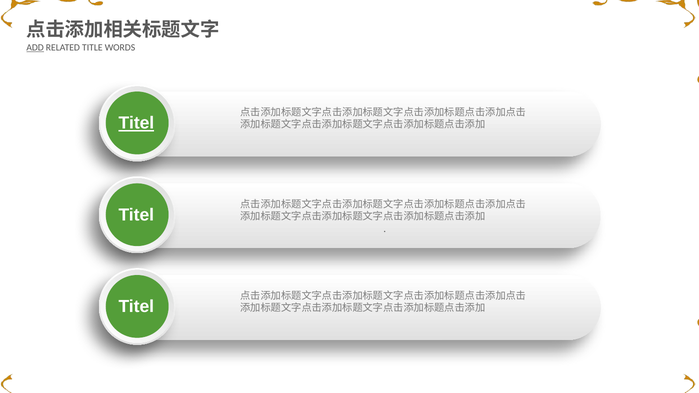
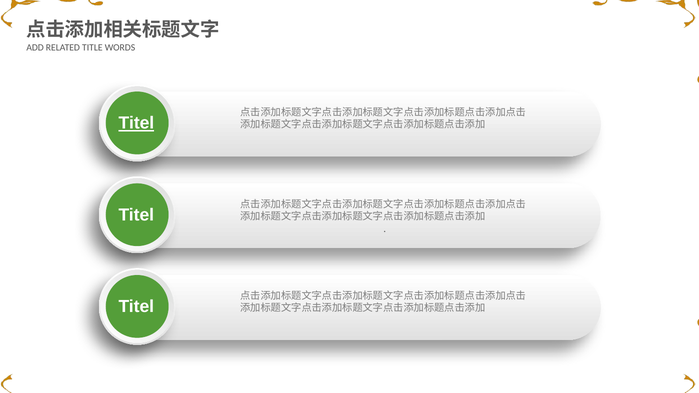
ADD underline: present -> none
